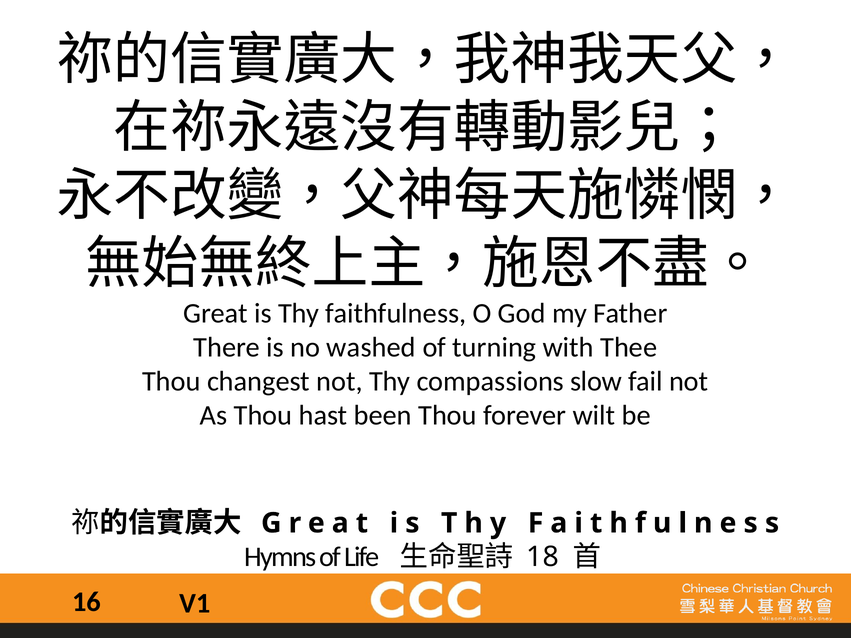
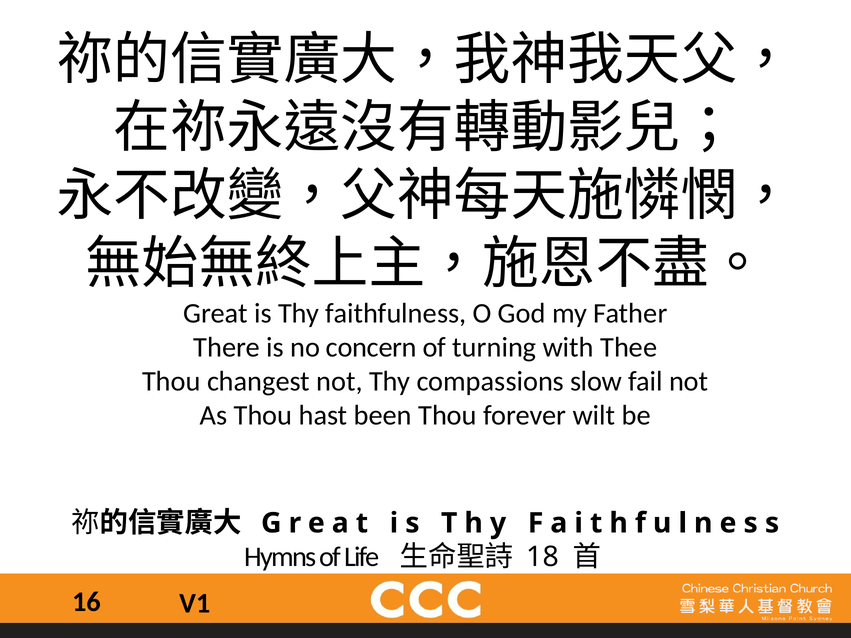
washed: washed -> concern
